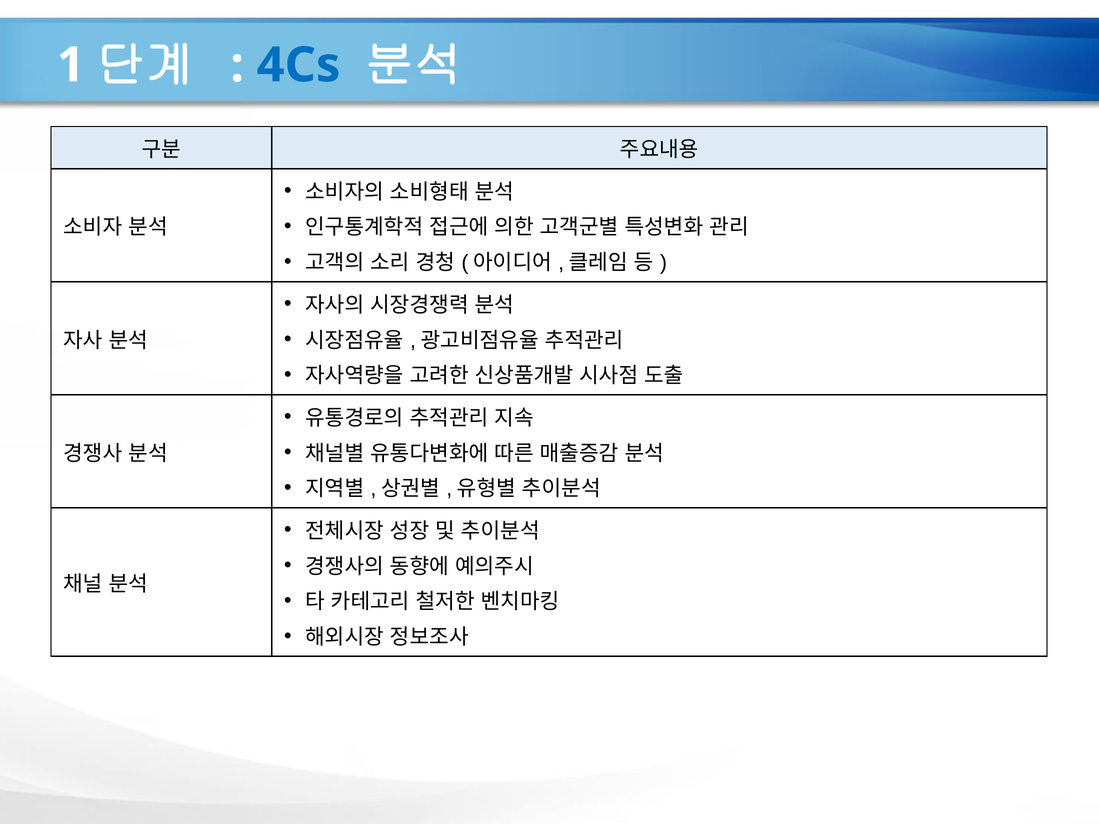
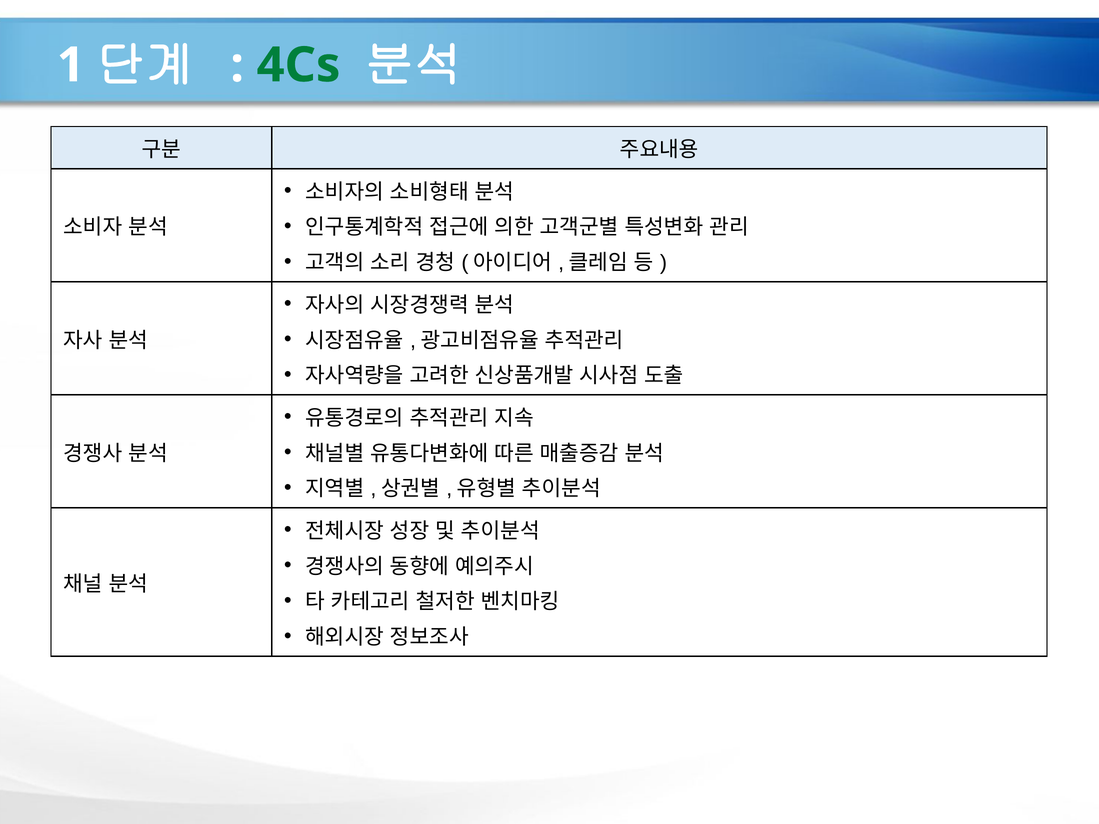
4Cs colour: blue -> green
